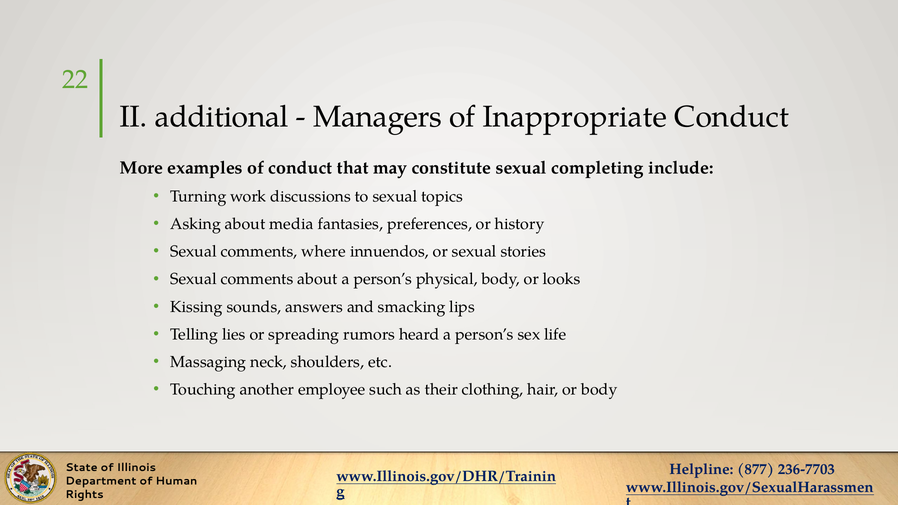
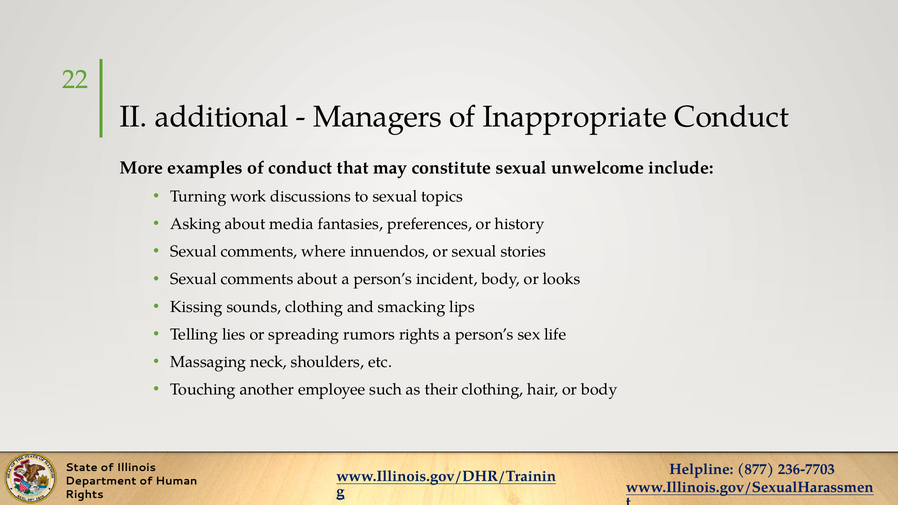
completing: completing -> unwelcome
physical: physical -> incident
sounds answers: answers -> clothing
rumors heard: heard -> rights
